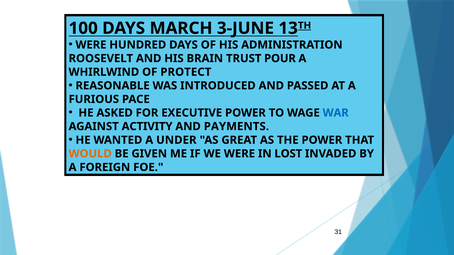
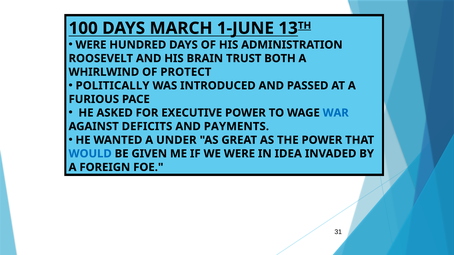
3-JUNE: 3-JUNE -> 1-JUNE
POUR: POUR -> BOTH
REASONABLE: REASONABLE -> POLITICALLY
ACTIVITY: ACTIVITY -> DEFICITS
WOULD colour: orange -> blue
LOST: LOST -> IDEA
